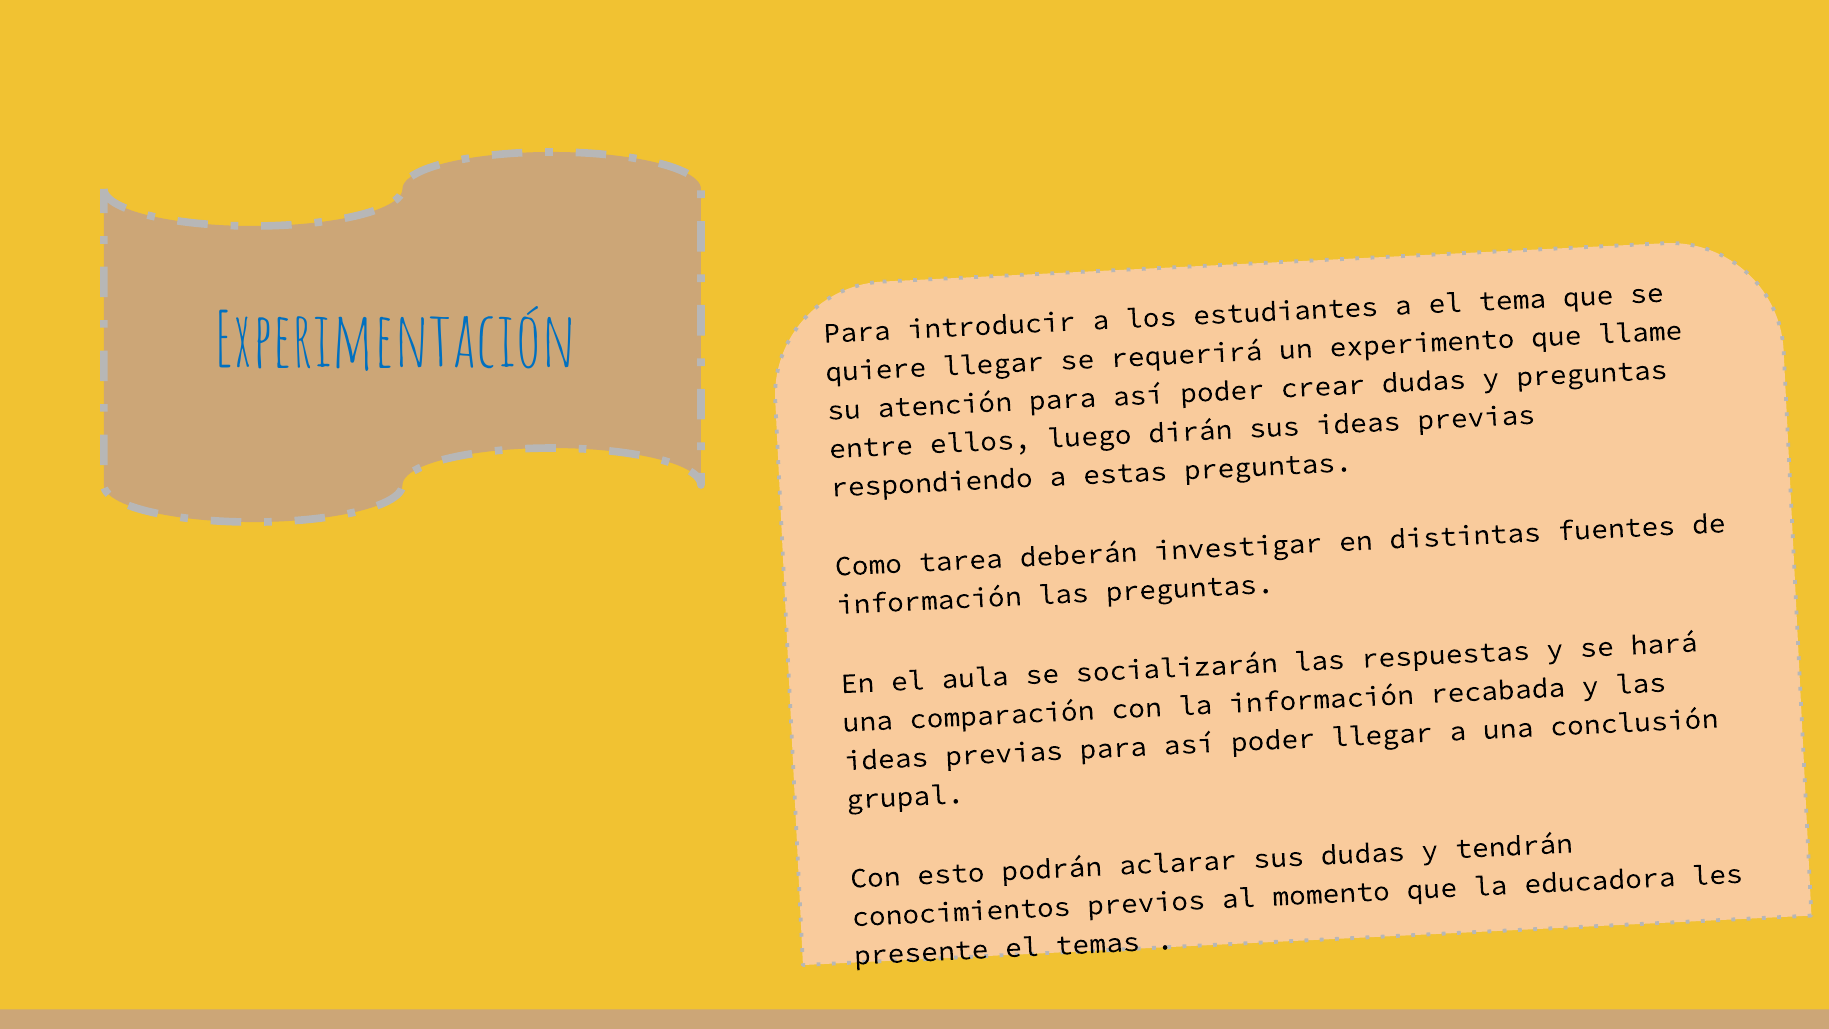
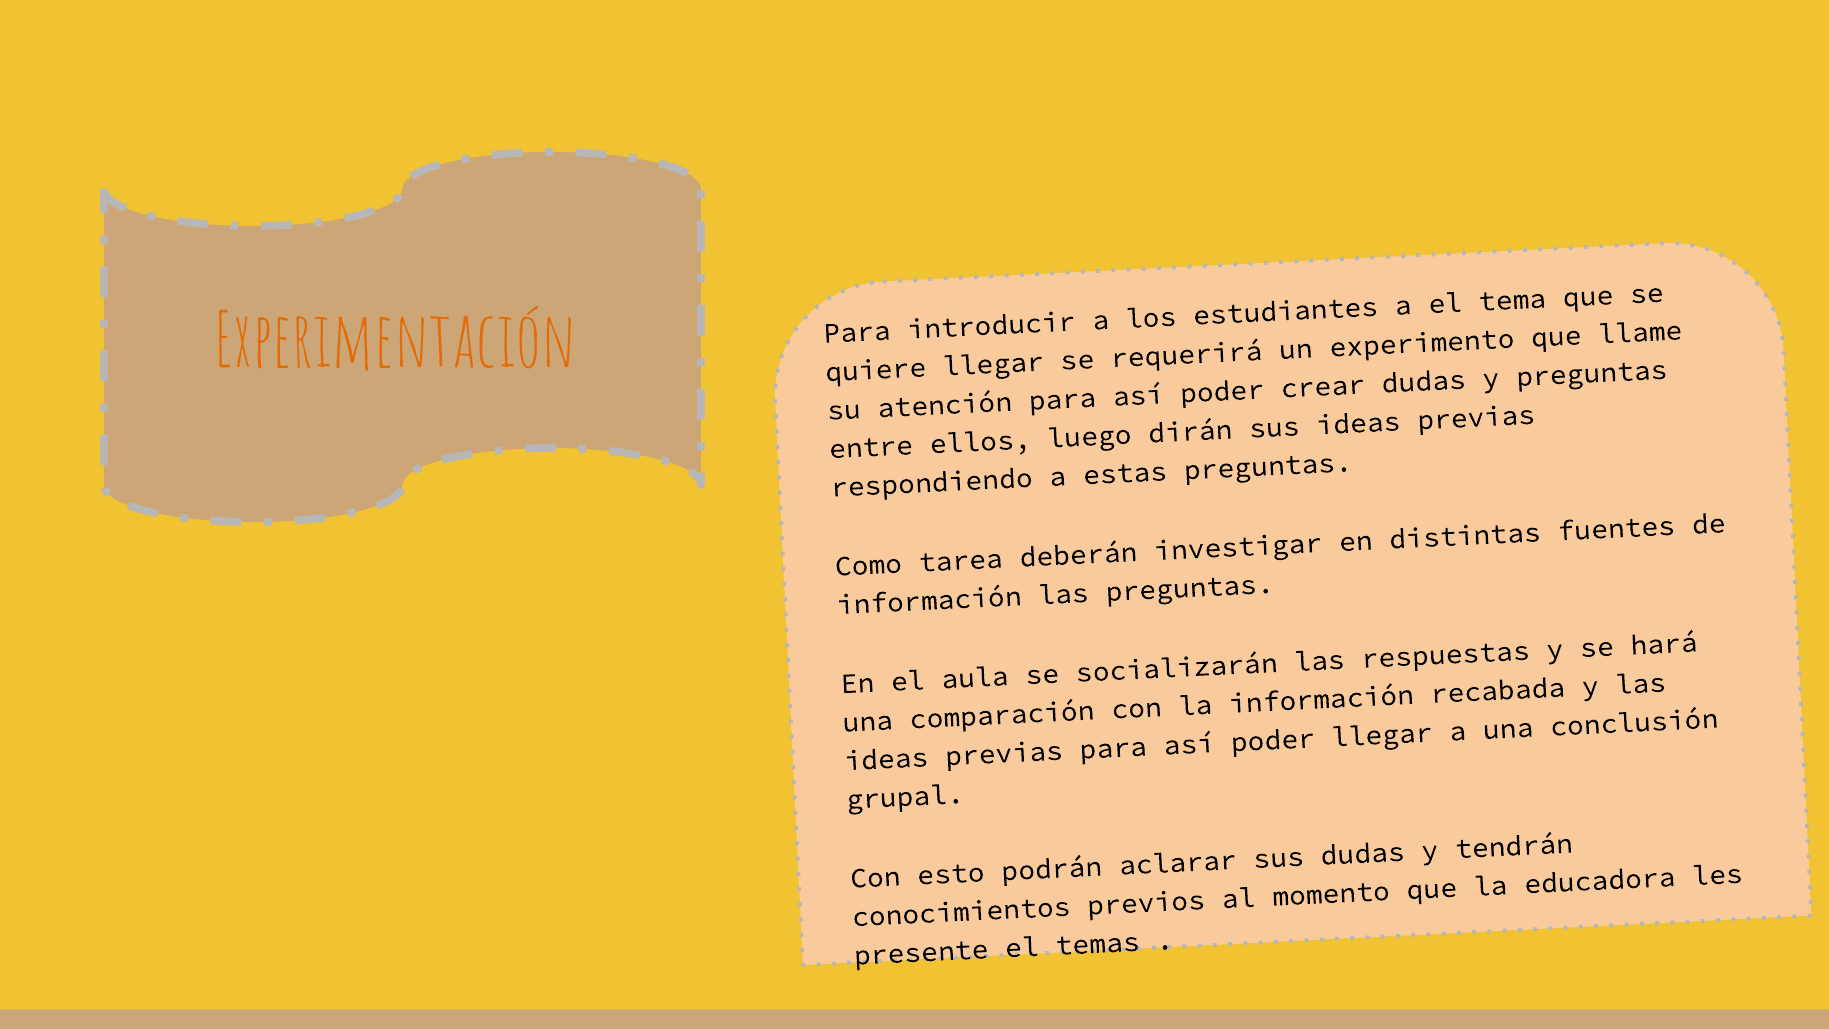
Experimentación colour: blue -> orange
